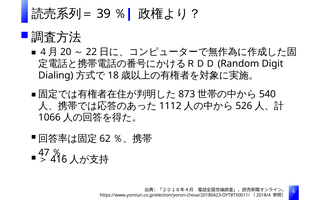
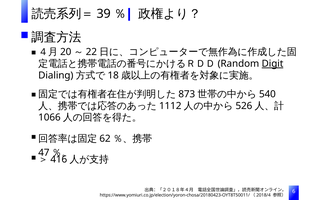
Digit underline: none -> present
